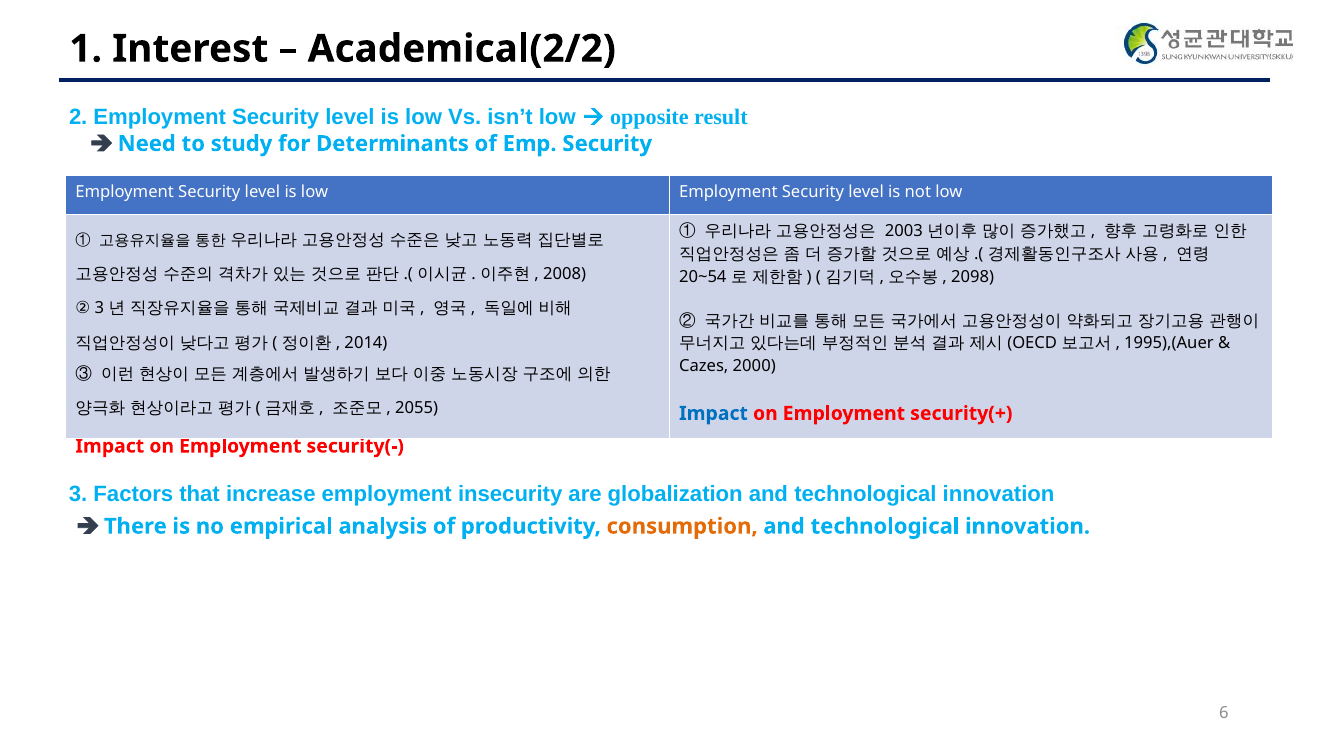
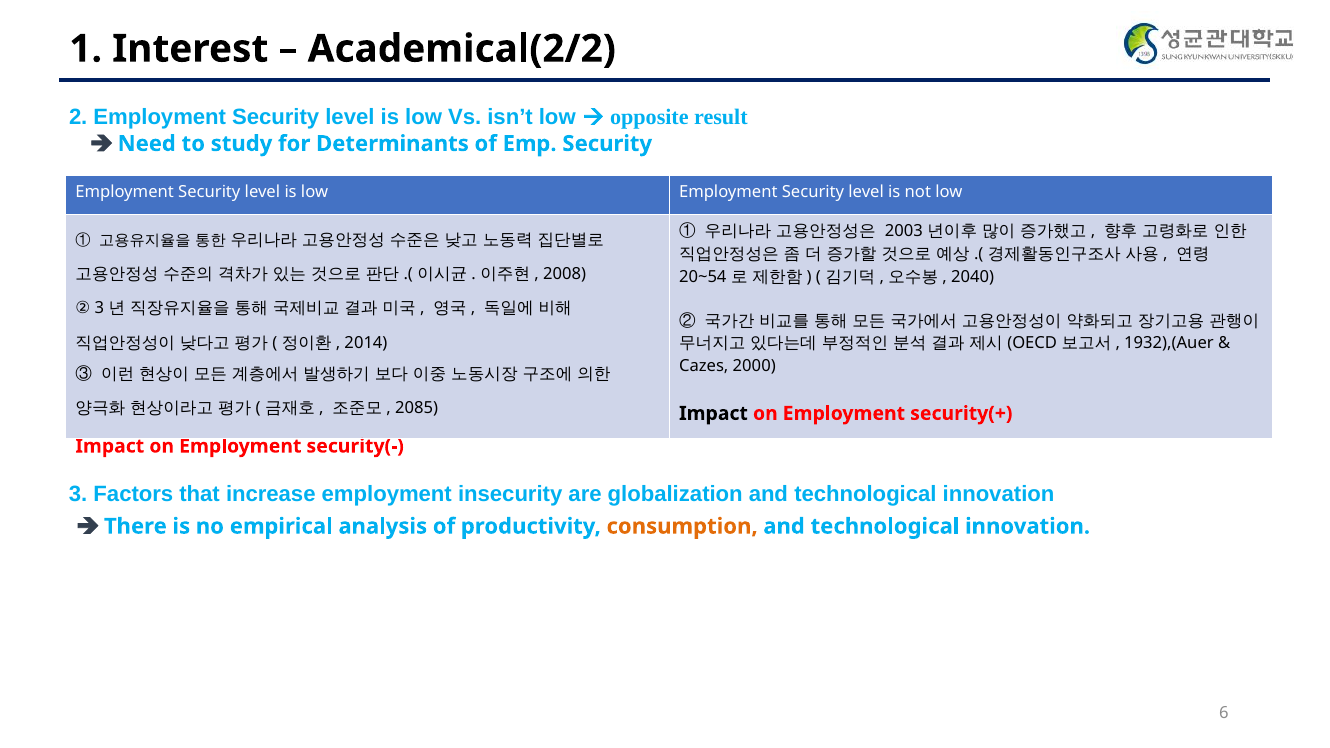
2098: 2098 -> 2040
1995),(Auer: 1995),(Auer -> 1932),(Auer
2055: 2055 -> 2085
Impact at (713, 413) colour: blue -> black
